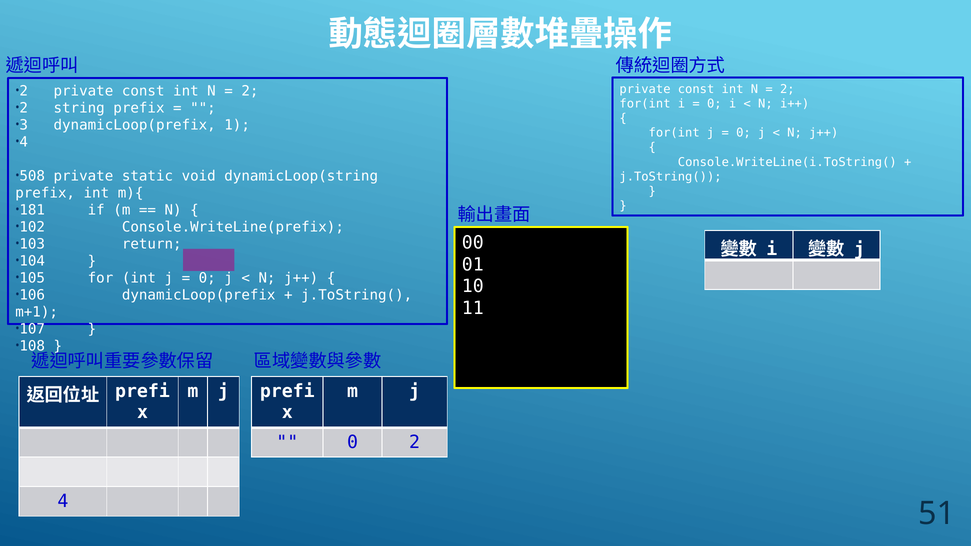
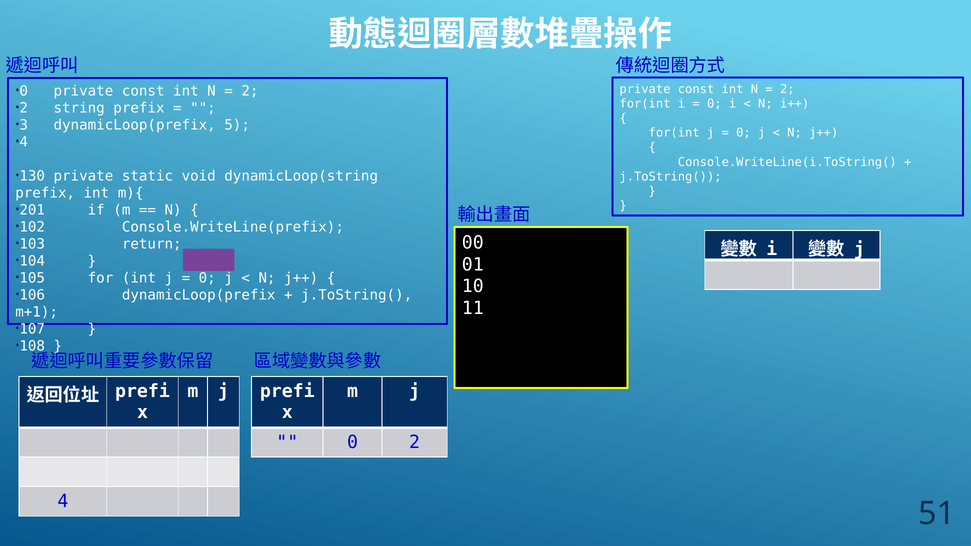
2 at (24, 91): 2 -> 0
1: 1 -> 5
508: 508 -> 130
181: 181 -> 201
